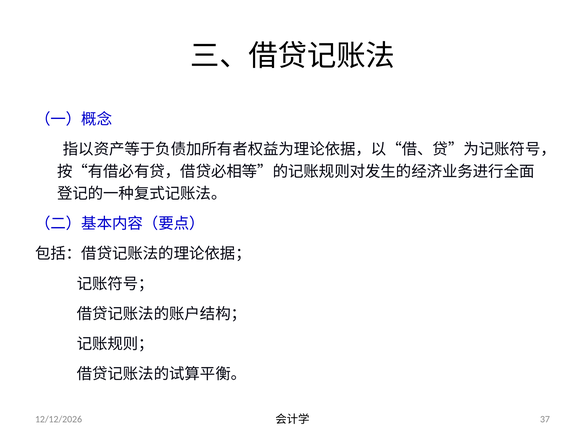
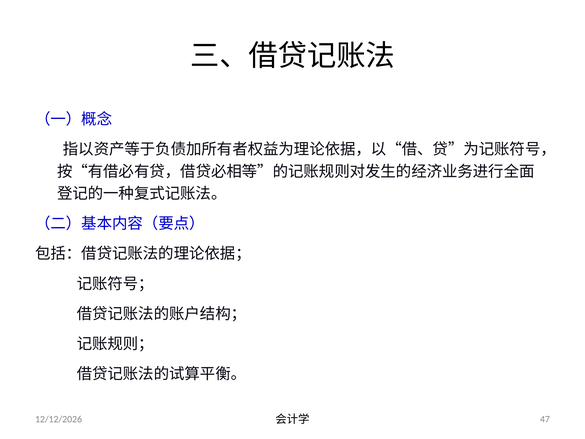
37: 37 -> 47
